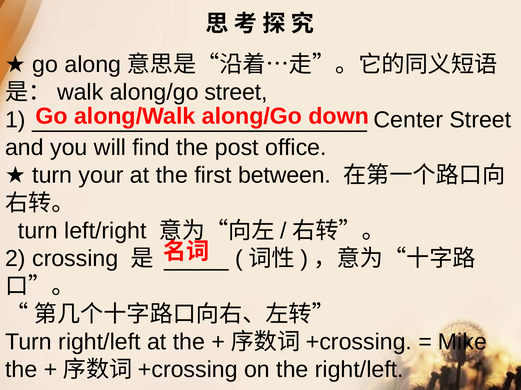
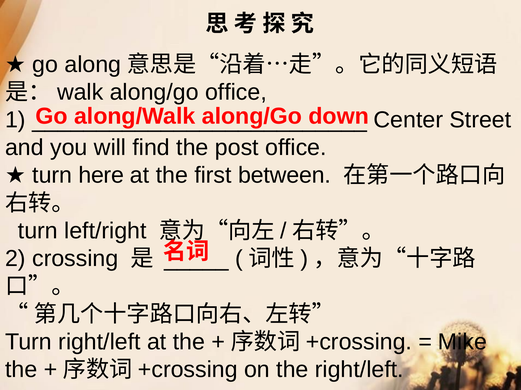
along/go street: street -> office
your: your -> here
